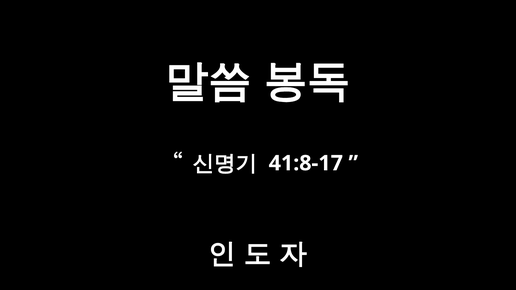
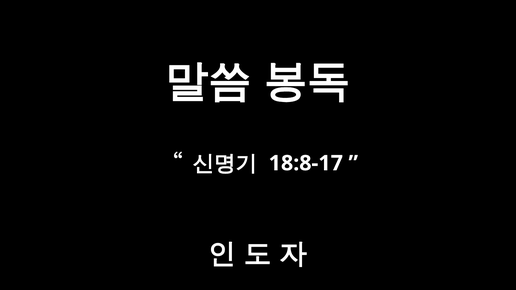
41:8-17: 41:8-17 -> 18:8-17
